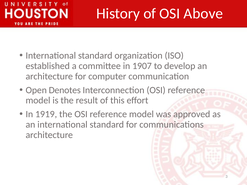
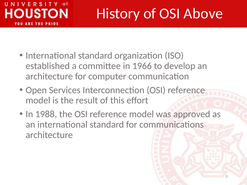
1907: 1907 -> 1966
Denotes: Denotes -> Services
1919: 1919 -> 1988
